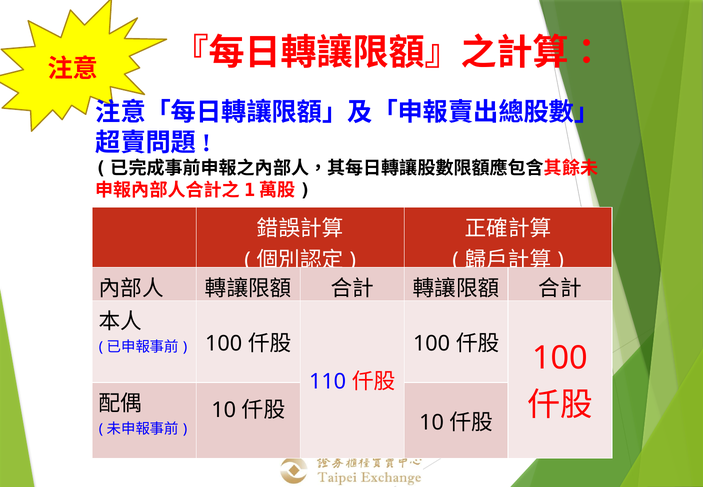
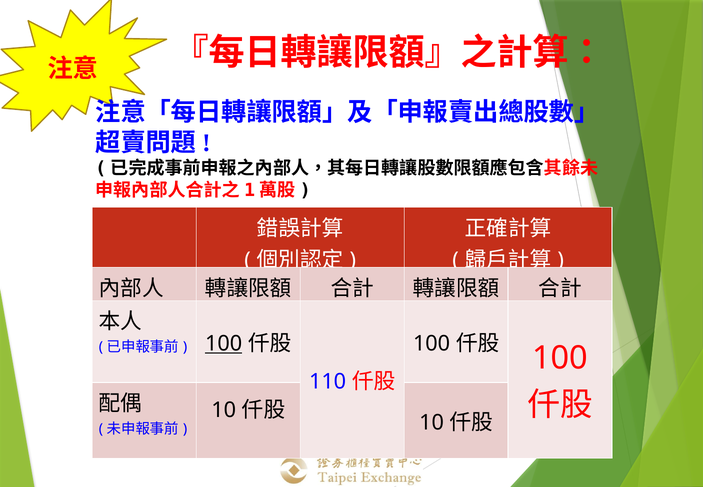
100 at (224, 344) underline: none -> present
